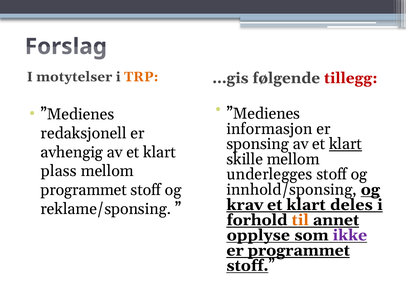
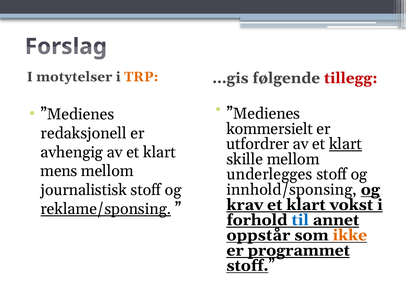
informasjon: informasjon -> kommersielt
sponsing: sponsing -> utfordrer
plass: plass -> mens
programmet at (84, 190): programmet -> journalistisk
deles: deles -> vokst
reklame/sponsing underline: none -> present
til colour: orange -> blue
opplyse: opplyse -> oppstår
ikke colour: purple -> orange
